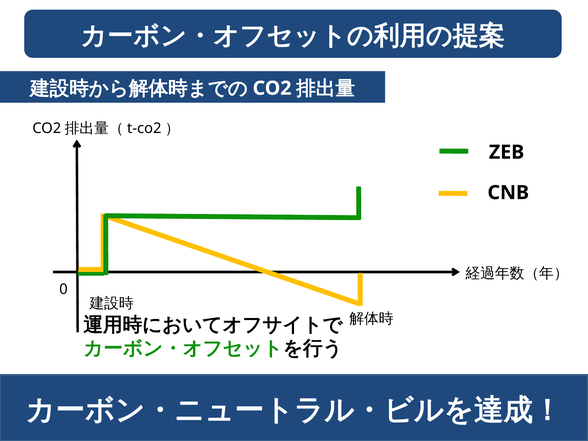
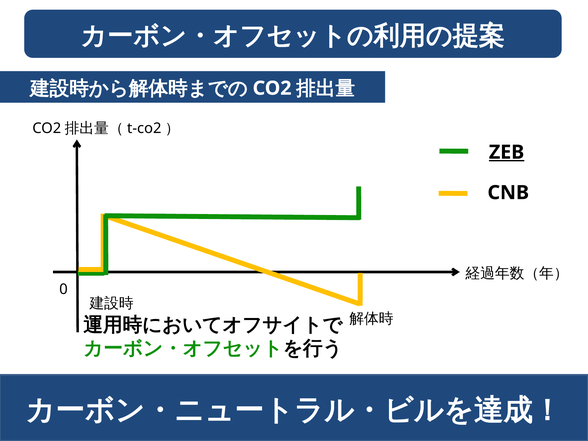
ZEB underline: none -> present
